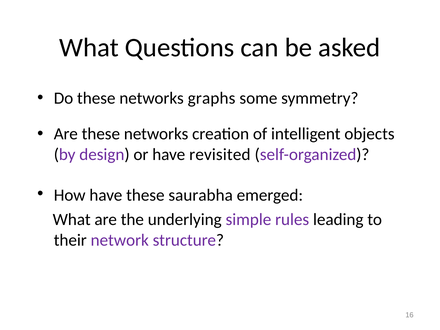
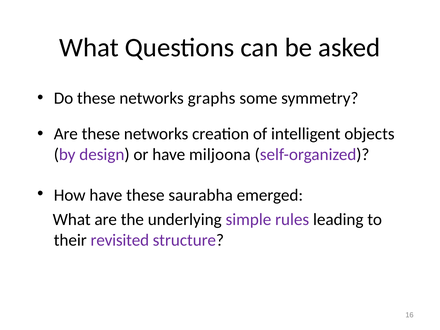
revisited: revisited -> miljoona
network: network -> revisited
